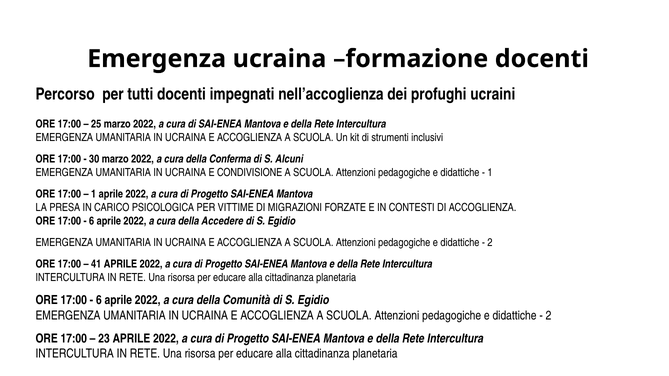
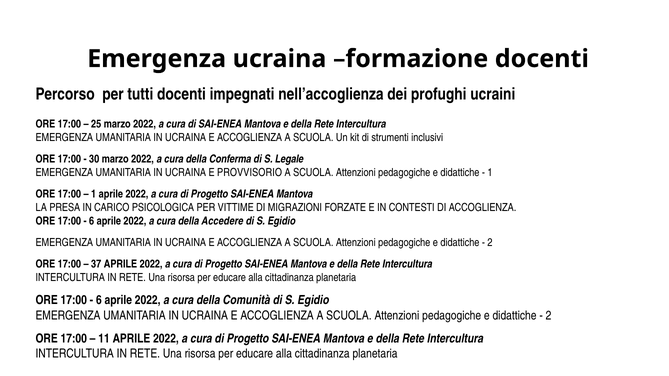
Alcuni: Alcuni -> Legale
CONDIVISIONE: CONDIVISIONE -> PROVVISORIO
41: 41 -> 37
23: 23 -> 11
